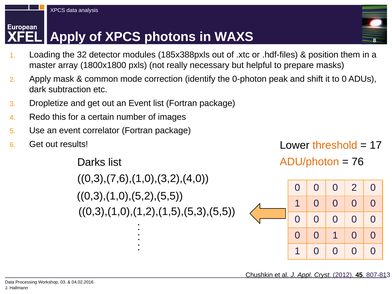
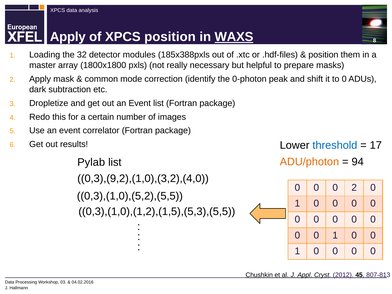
XPCS photons: photons -> position
WAXS underline: none -> present
threshold colour: orange -> blue
76: 76 -> 94
Darks: Darks -> Pylab
0,3),(7,6),(1,0),(3,2),(4,0: 0,3),(7,6),(1,0),(3,2),(4,0 -> 0,3),(9,2),(1,0),(3,2),(4,0
